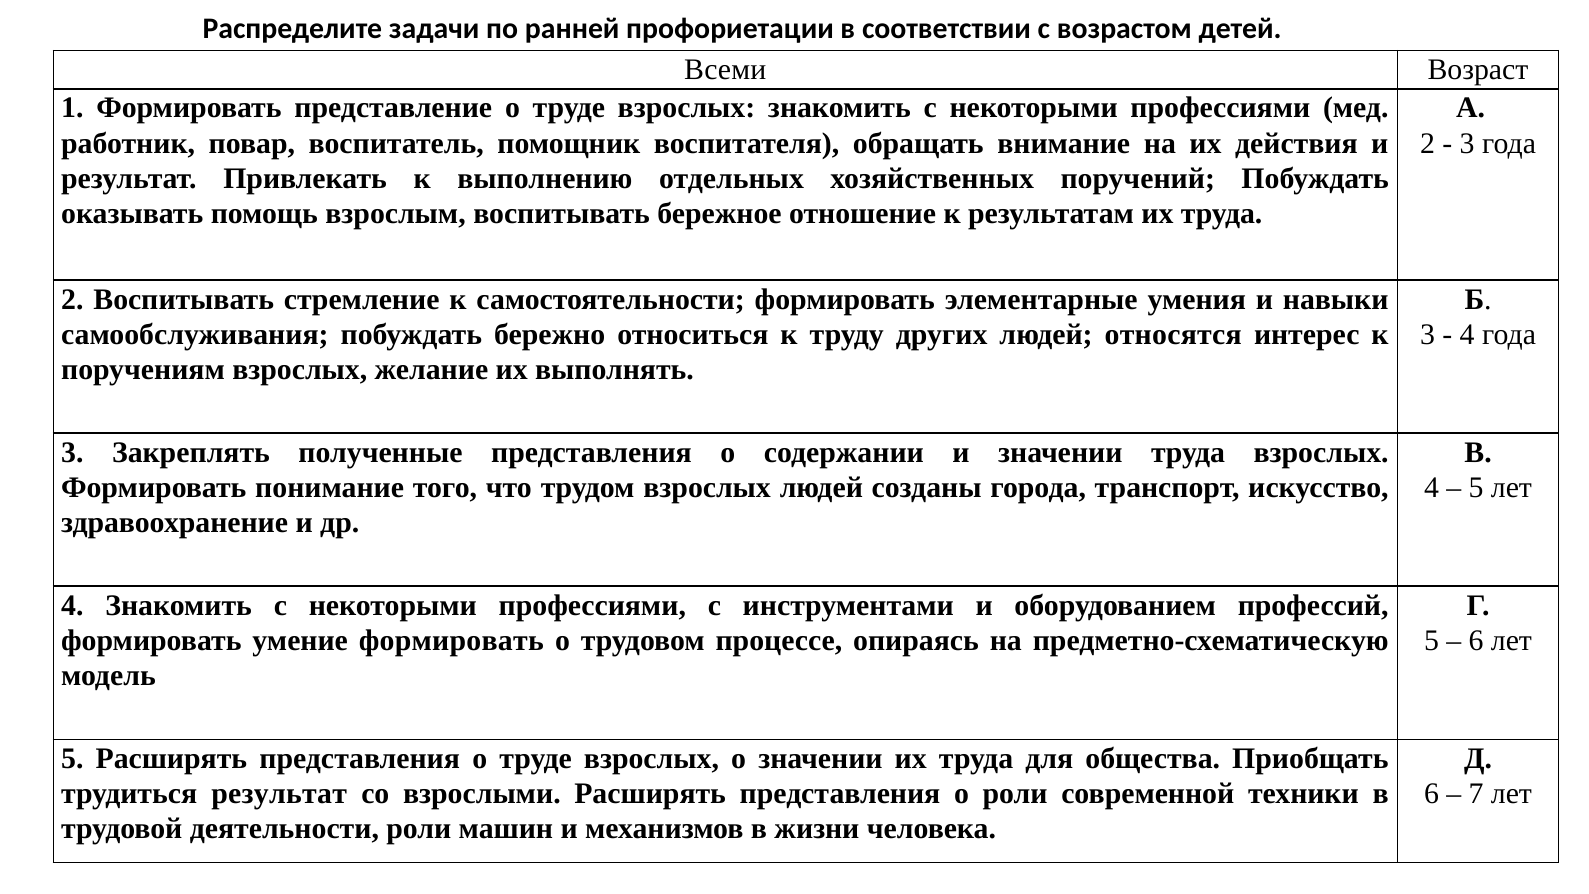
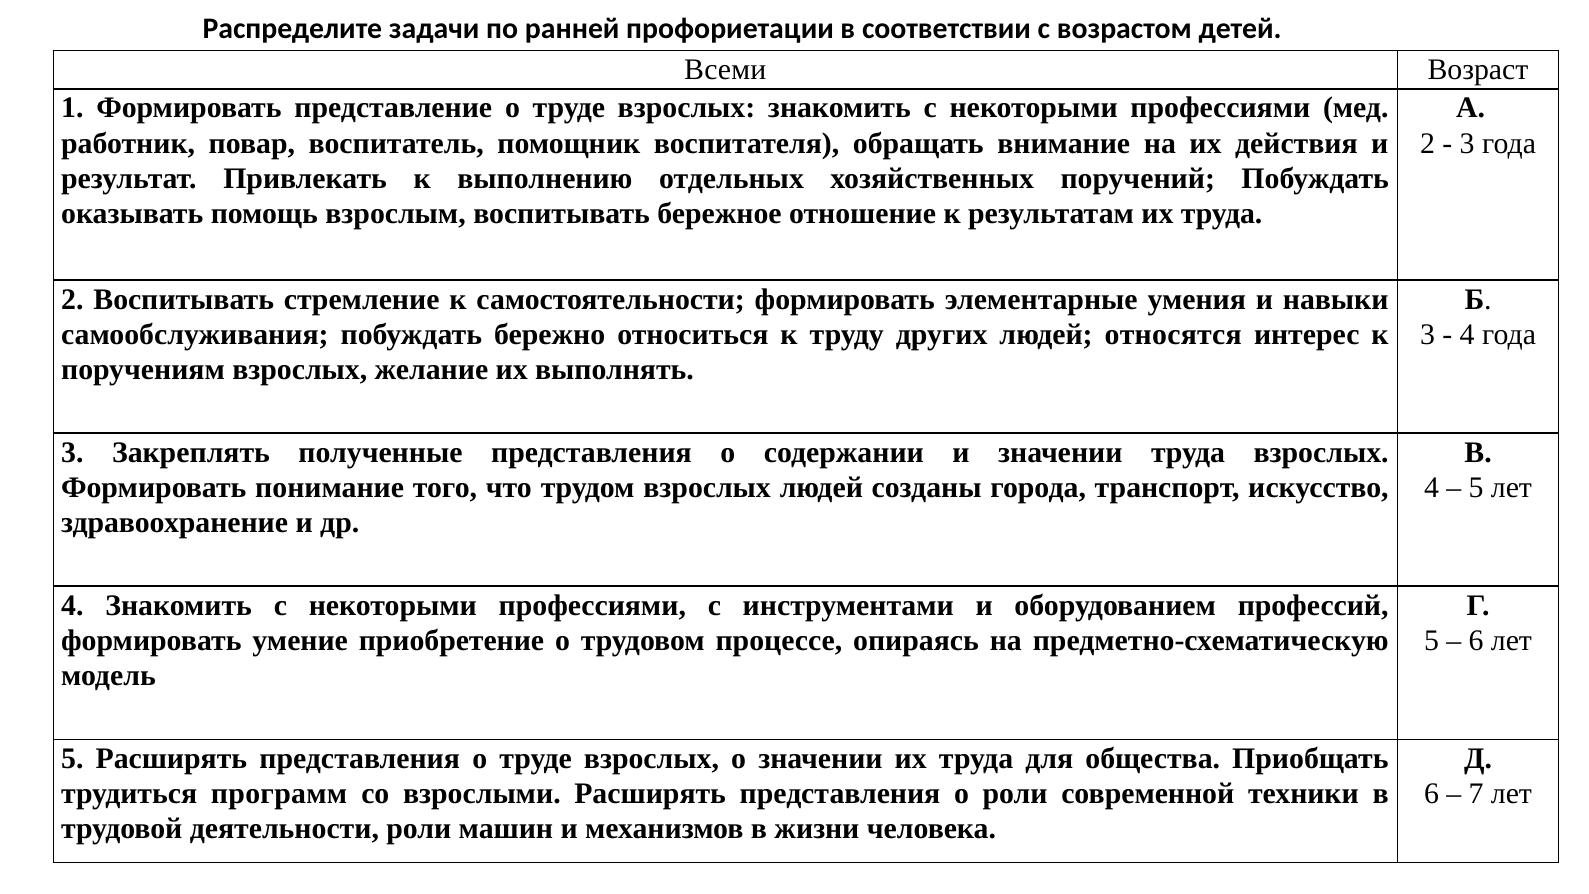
умение формировать: формировать -> приобретение
трудиться результат: результат -> программ
